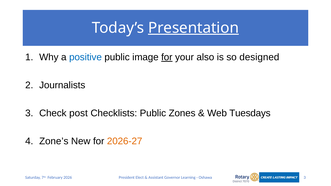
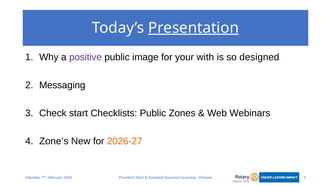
positive colour: blue -> purple
for at (167, 57) underline: present -> none
also: also -> with
Journalists: Journalists -> Messaging
post: post -> start
Tuesdays: Tuesdays -> Webinars
